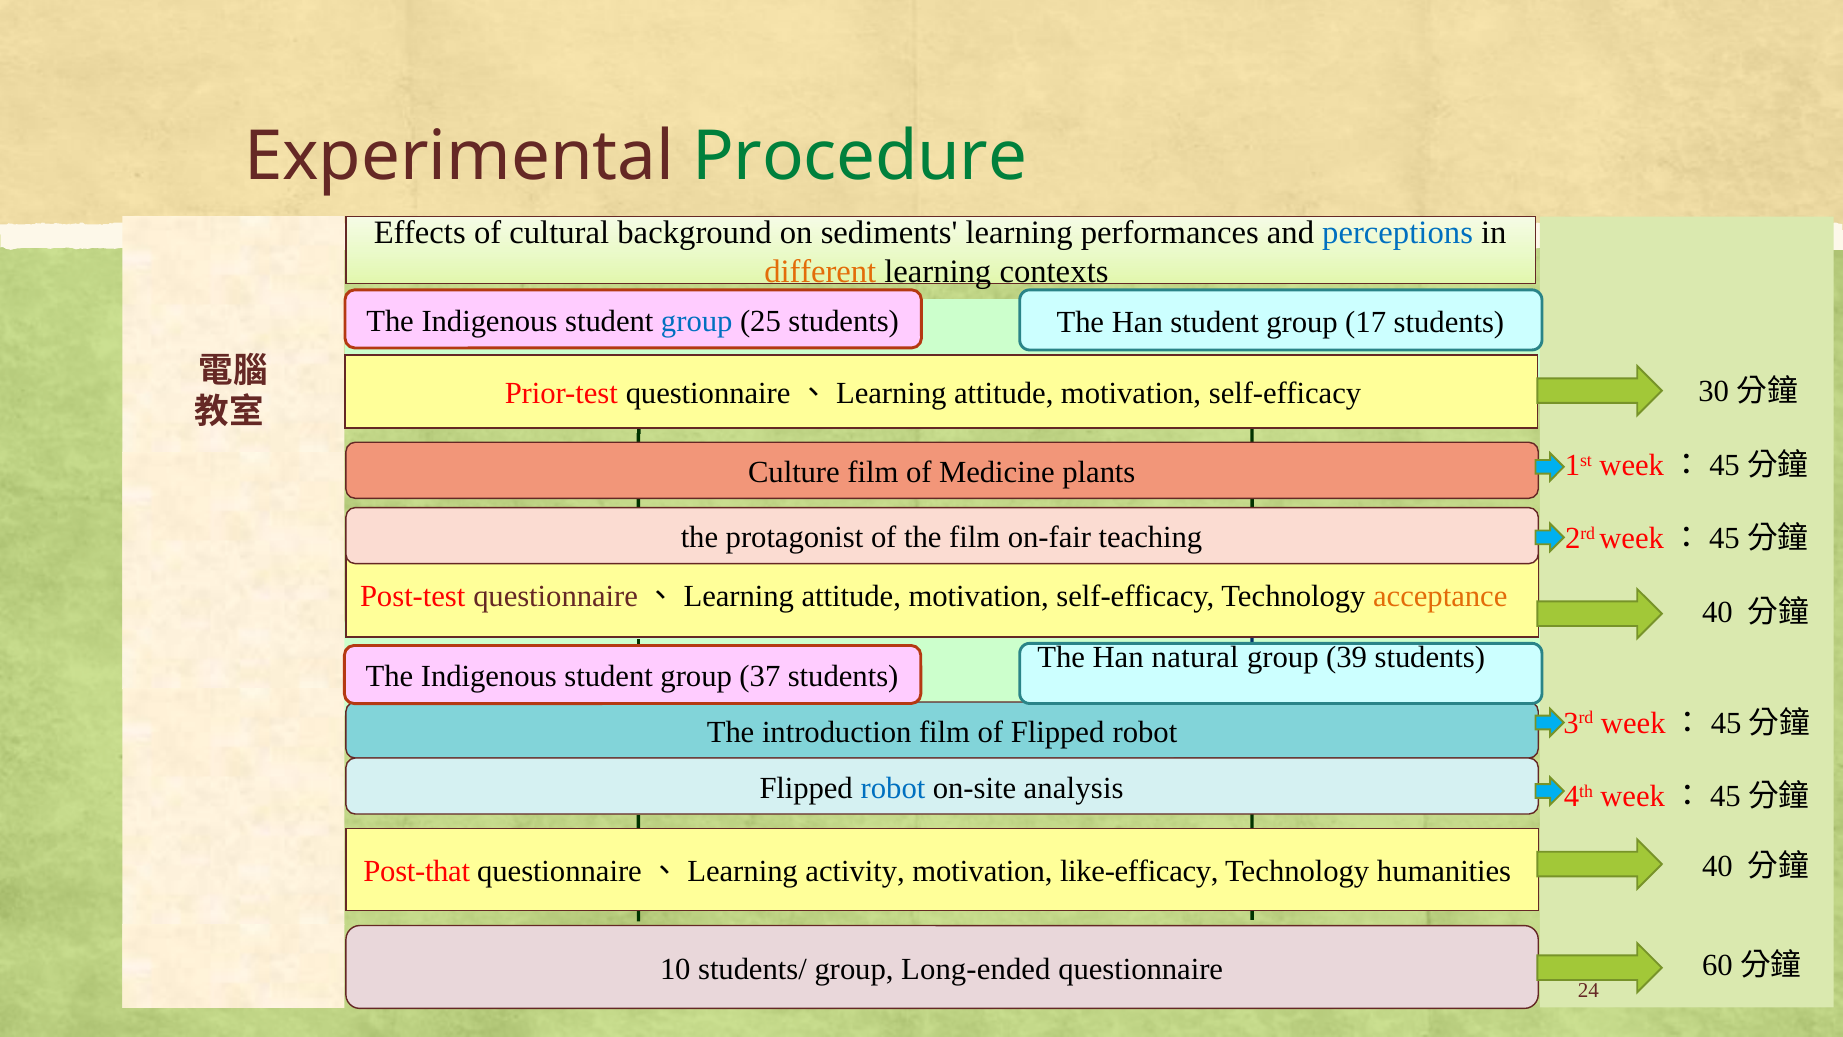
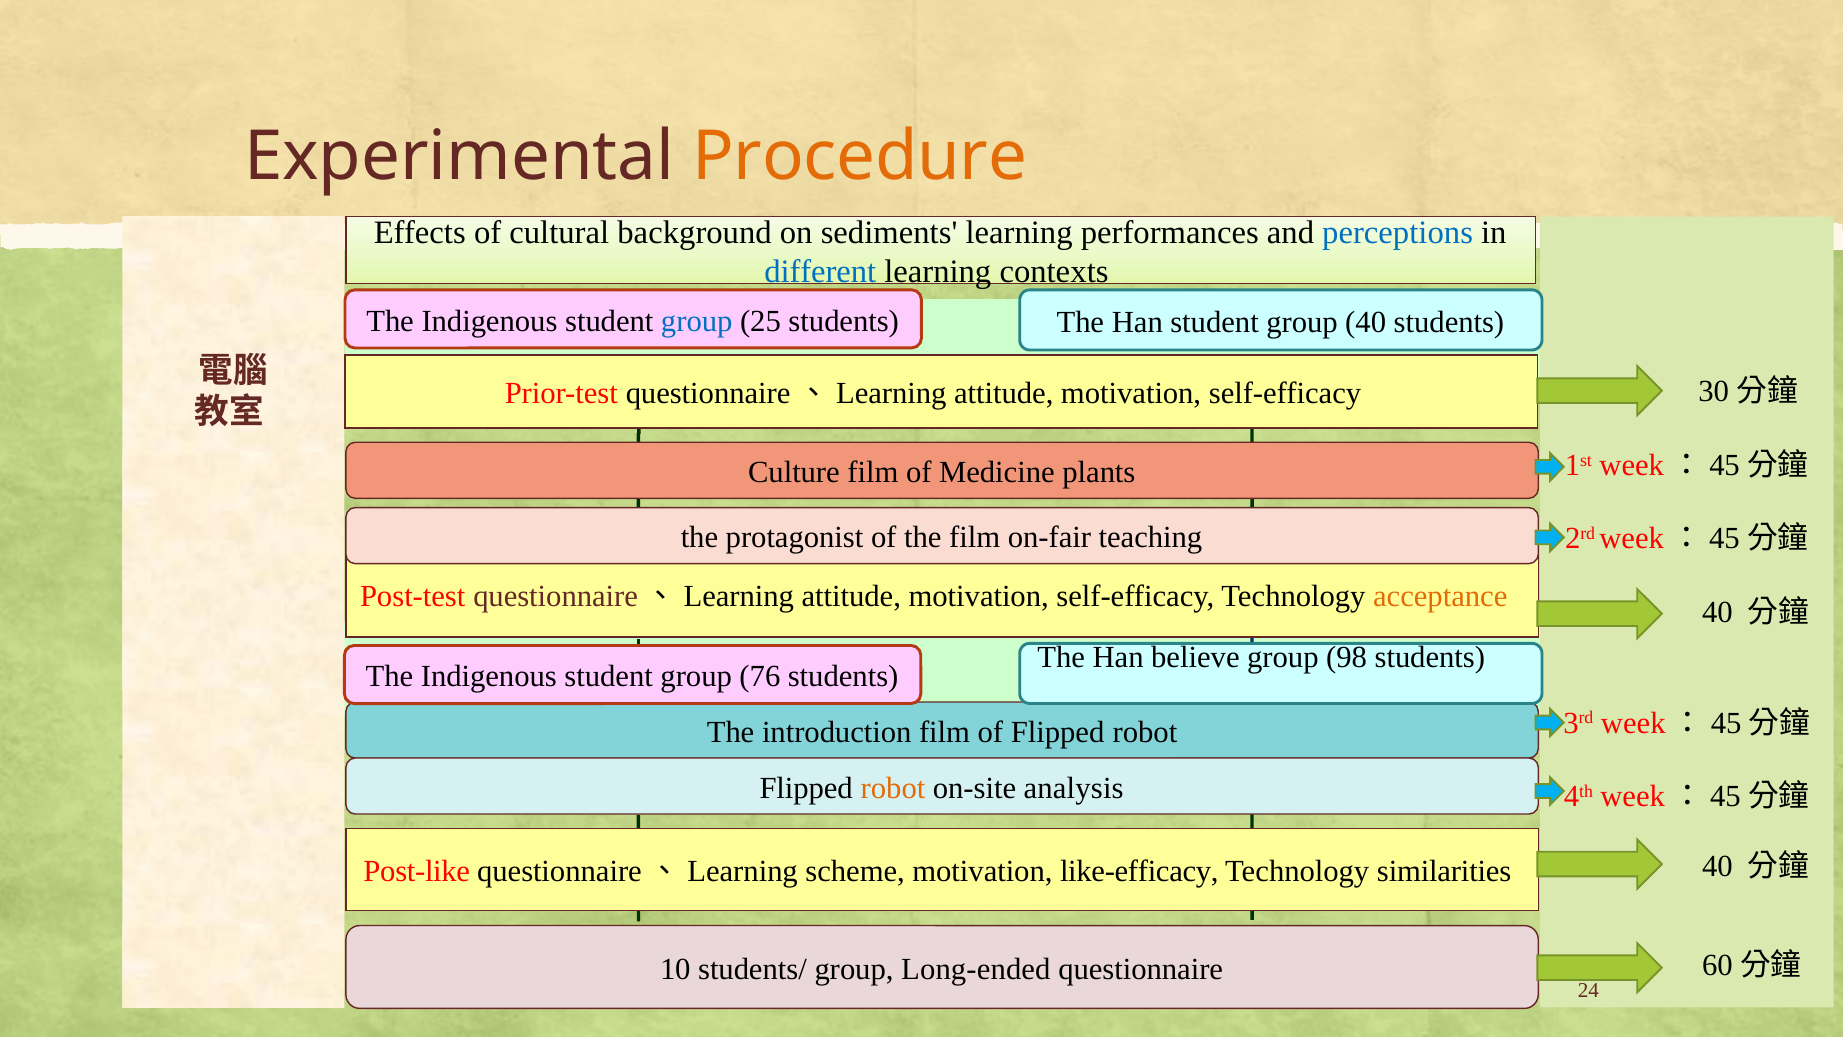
Procedure colour: green -> orange
different colour: orange -> blue
group 17: 17 -> 40
natural: natural -> believe
39: 39 -> 98
37: 37 -> 76
robot at (893, 788) colour: blue -> orange
Post-that: Post-that -> Post-like
activity: activity -> scheme
humanities: humanities -> similarities
